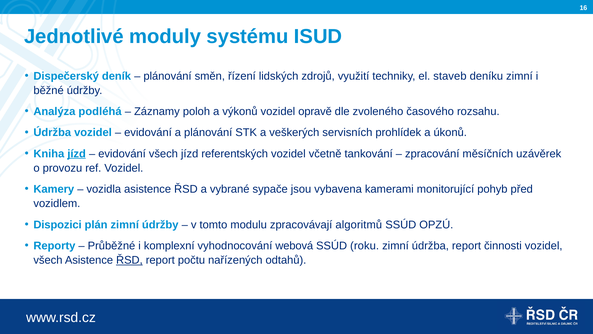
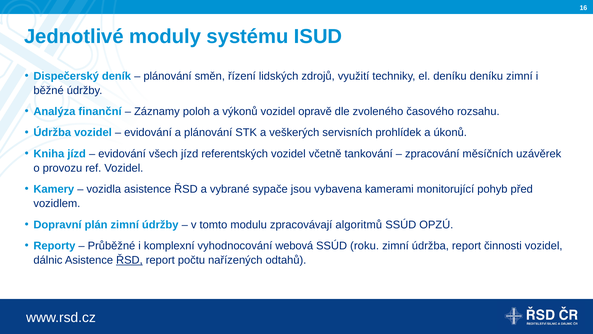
el staveb: staveb -> deníku
podléhá: podléhá -> finanční
jízd at (77, 153) underline: present -> none
Dispozici: Dispozici -> Dopravní
všech at (48, 260): všech -> dálnic
